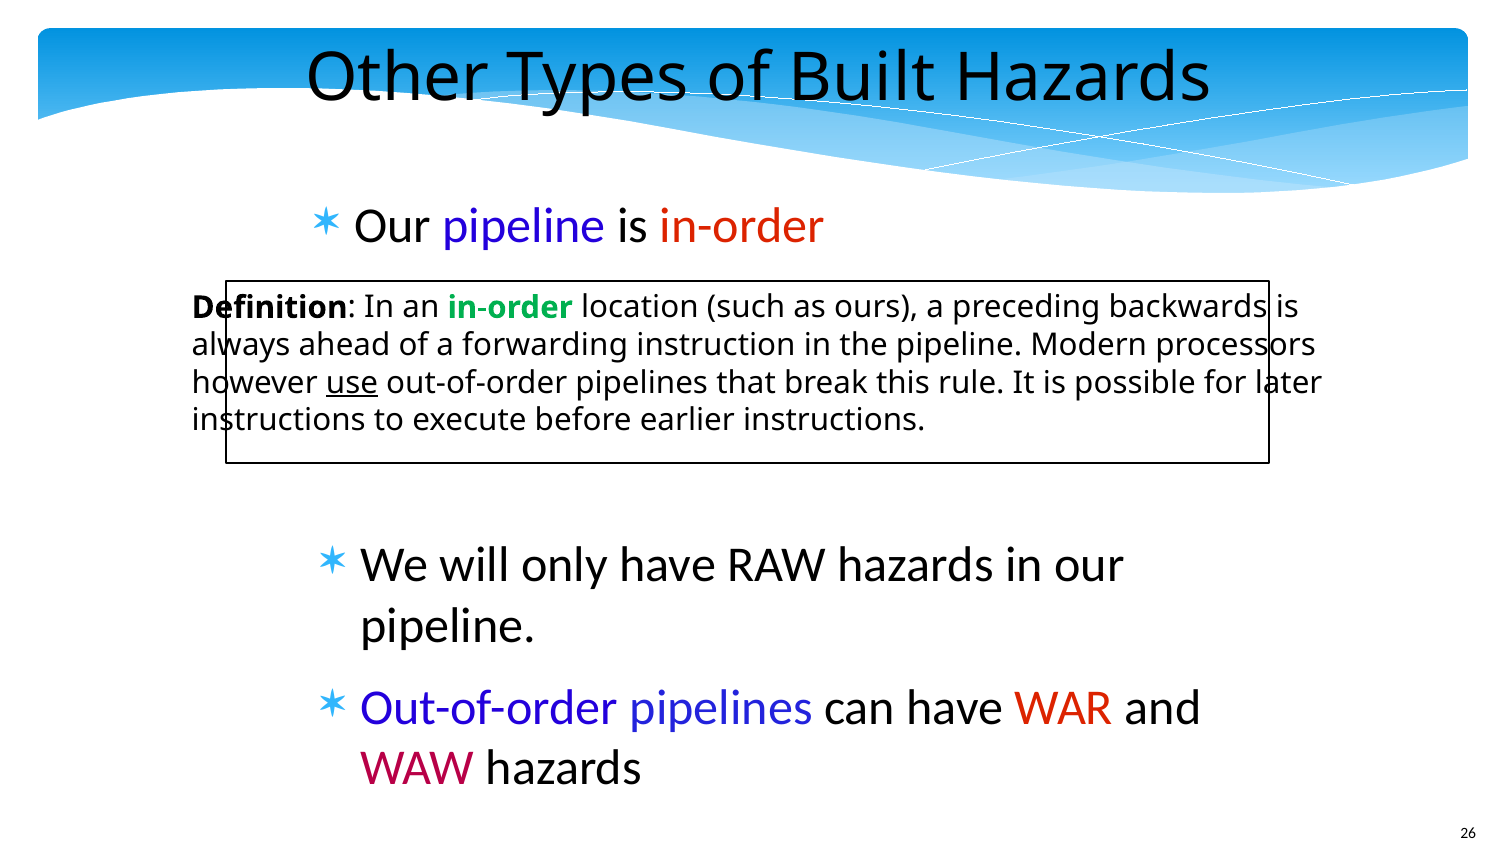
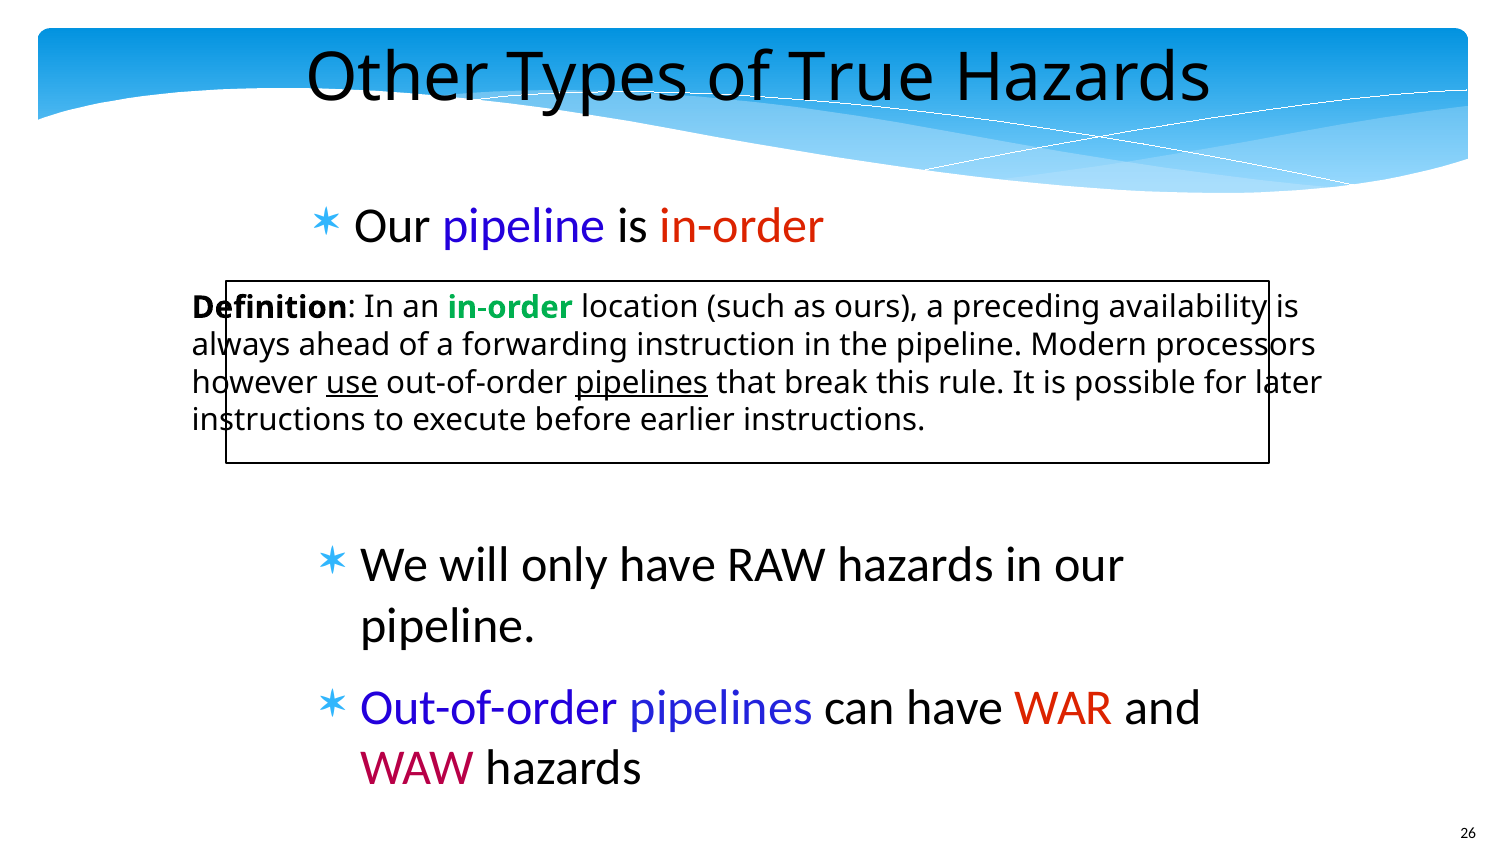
Built: Built -> True
backwards: backwards -> availability
pipelines at (642, 383) underline: none -> present
